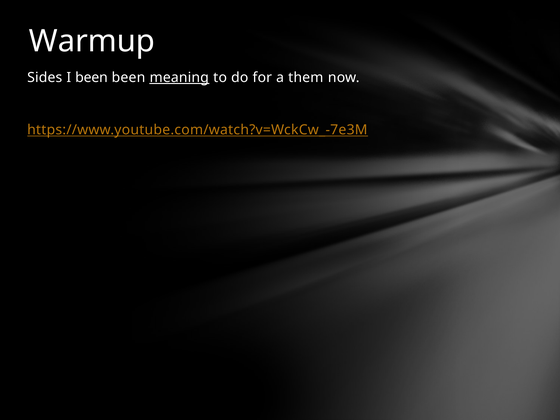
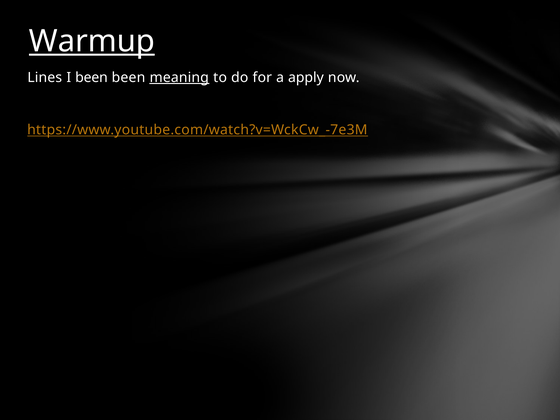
Warmup underline: none -> present
Sides: Sides -> Lines
them: them -> apply
